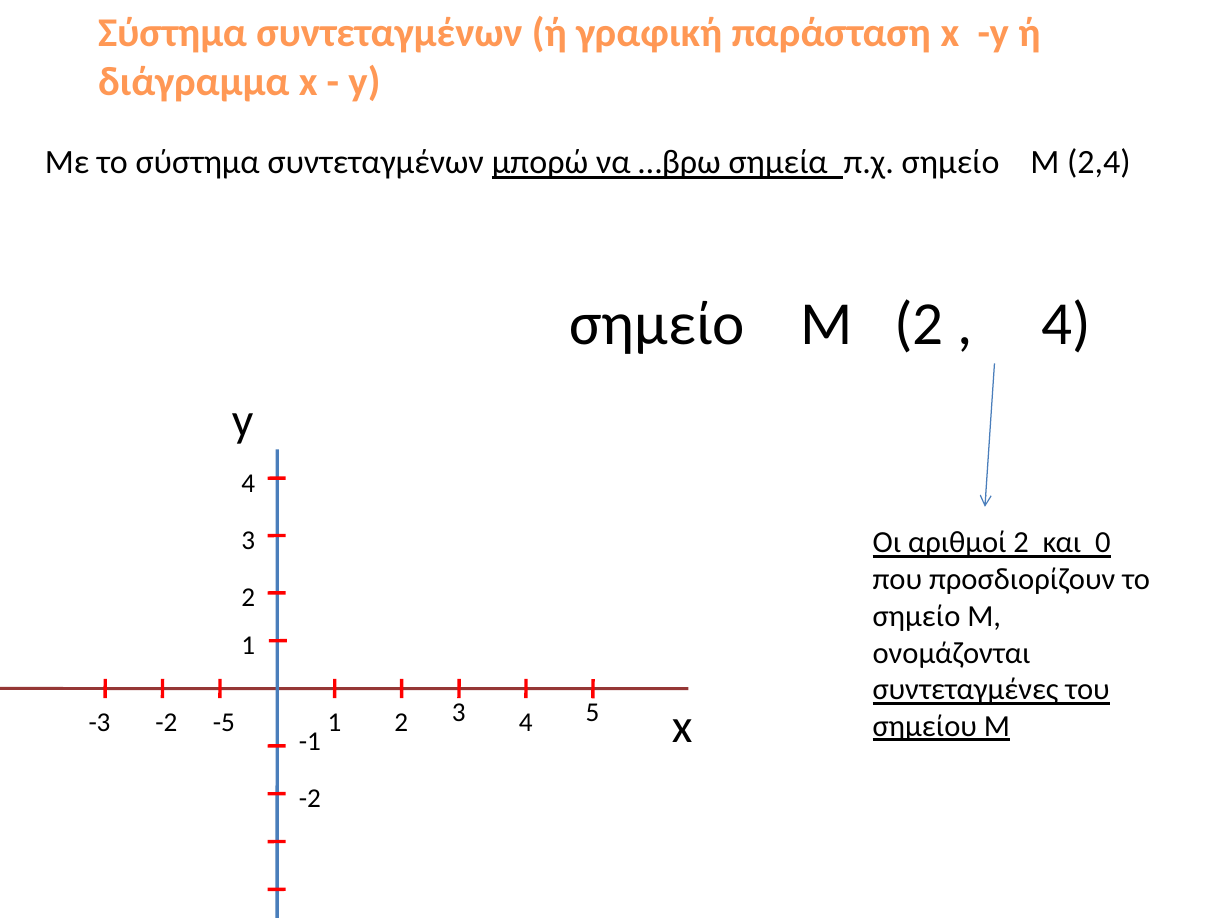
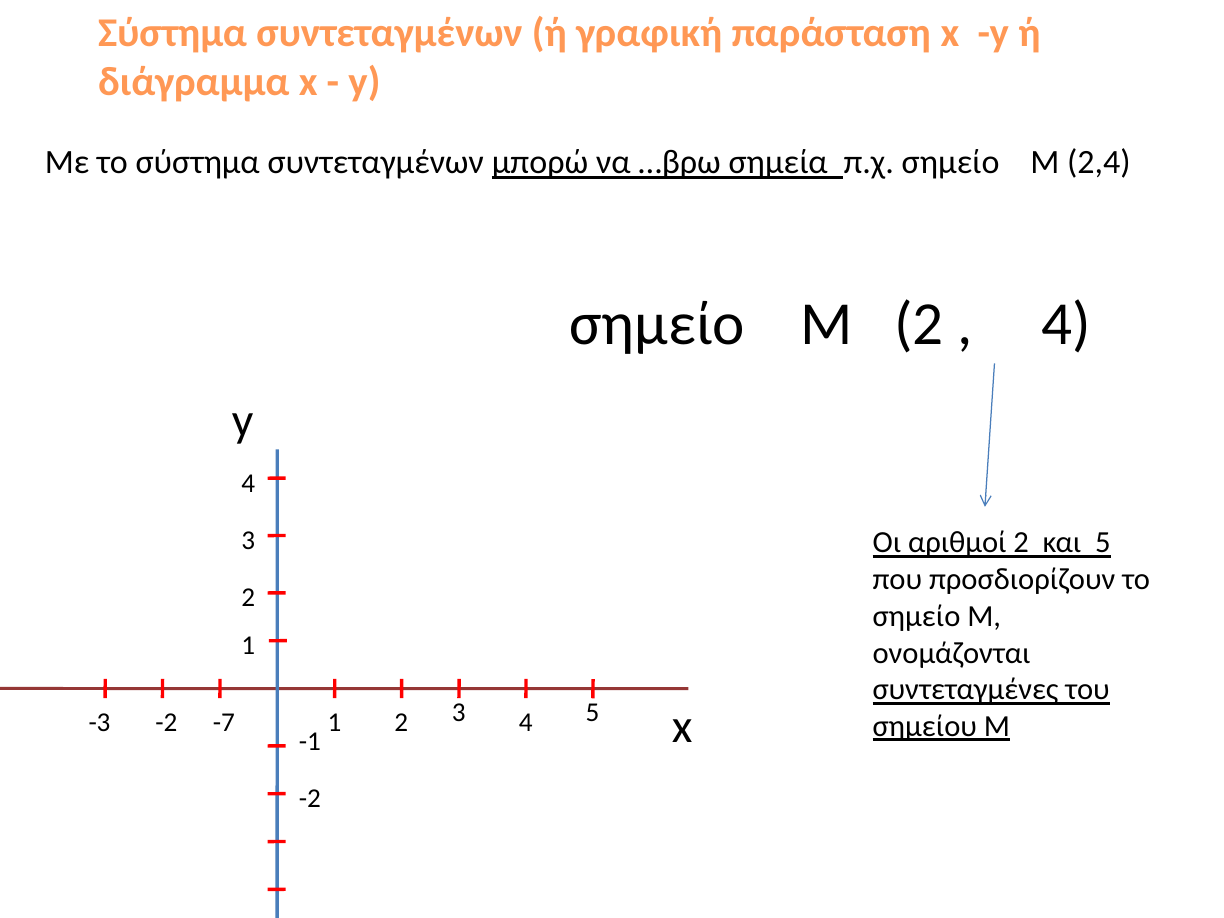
και 0: 0 -> 5
-5: -5 -> -7
